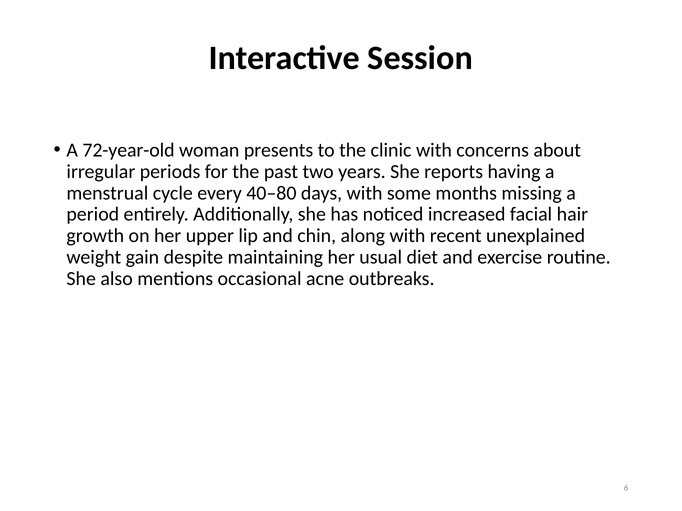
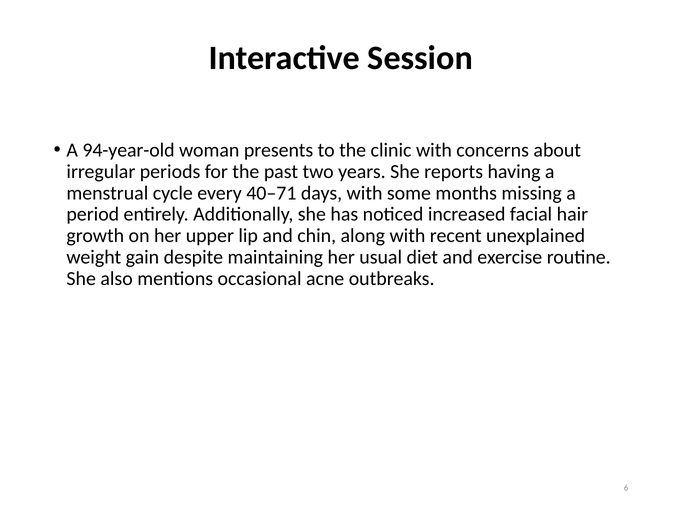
72-year-old: 72-year-old -> 94-year-old
40–80: 40–80 -> 40–71
